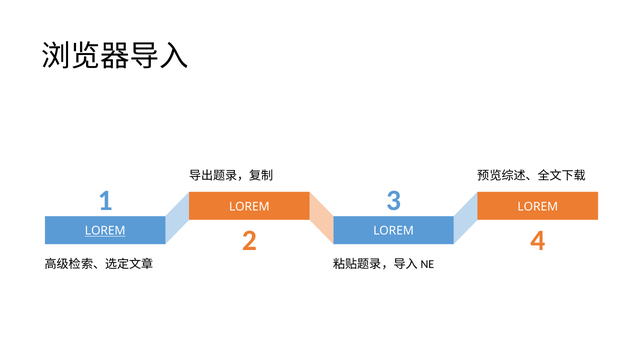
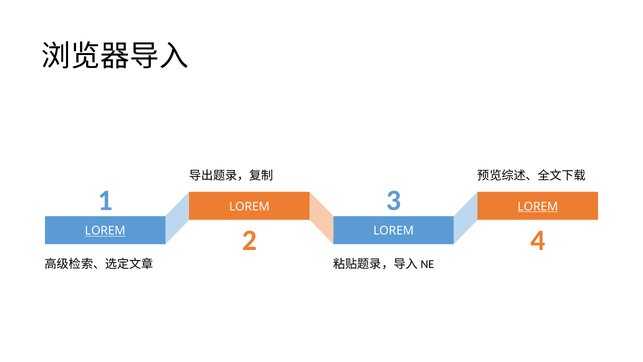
LOREM at (538, 206) underline: none -> present
